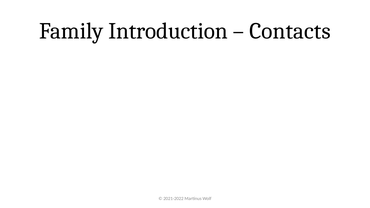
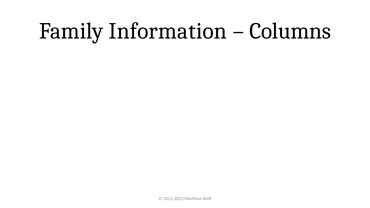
Introduction: Introduction -> Information
Contacts: Contacts -> Columns
